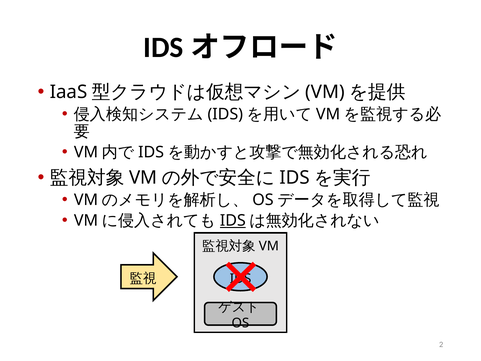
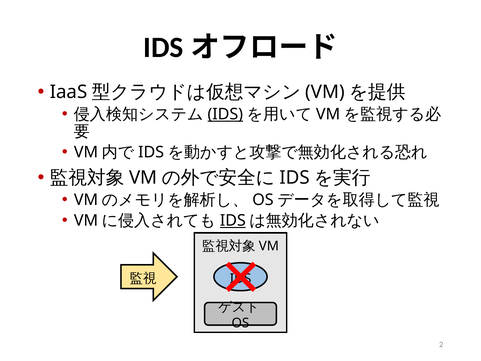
IDS at (225, 114) underline: none -> present
